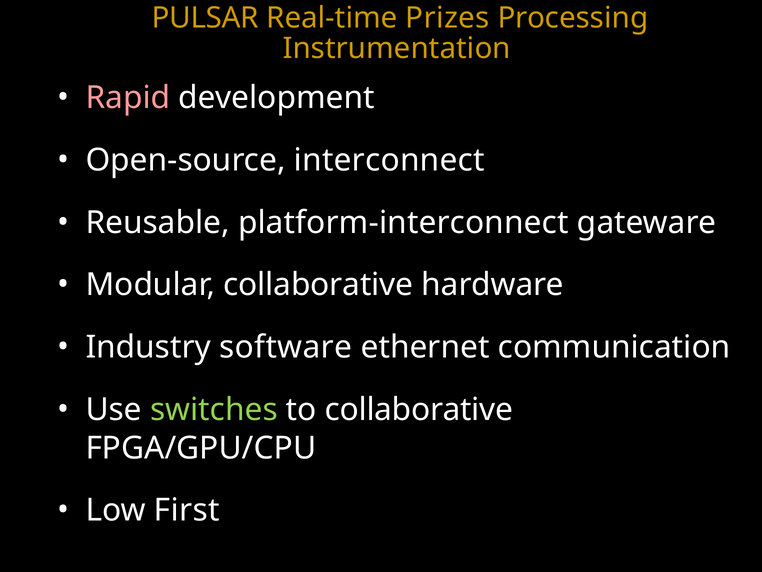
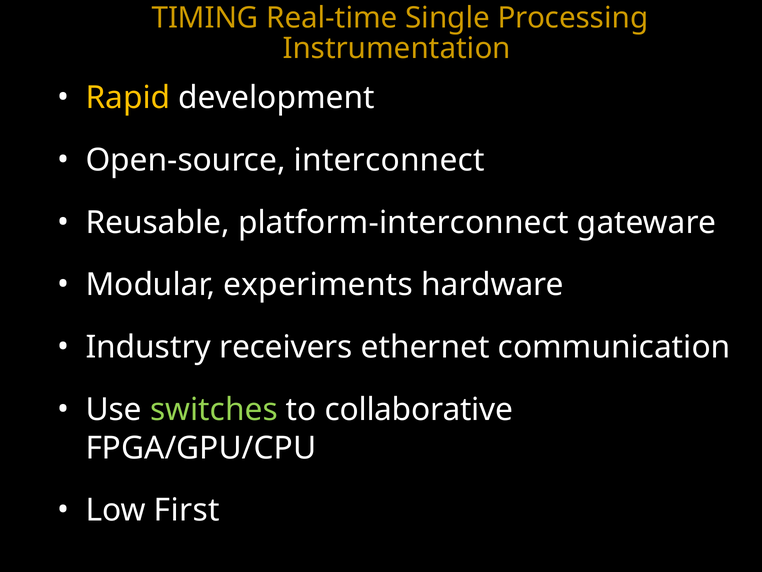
PULSAR: PULSAR -> TIMING
Prizes: Prizes -> Single
Rapid colour: pink -> yellow
Modular collaborative: collaborative -> experiments
software: software -> receivers
